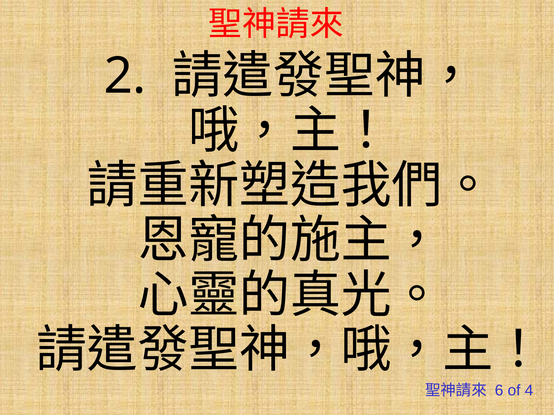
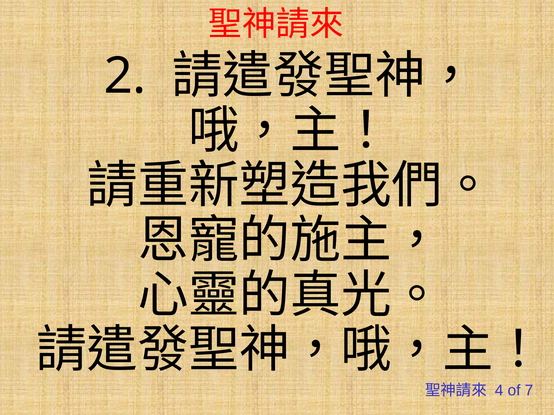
6: 6 -> 4
4: 4 -> 7
